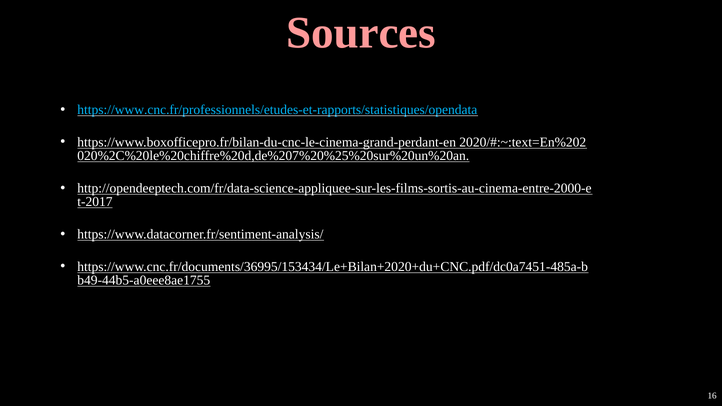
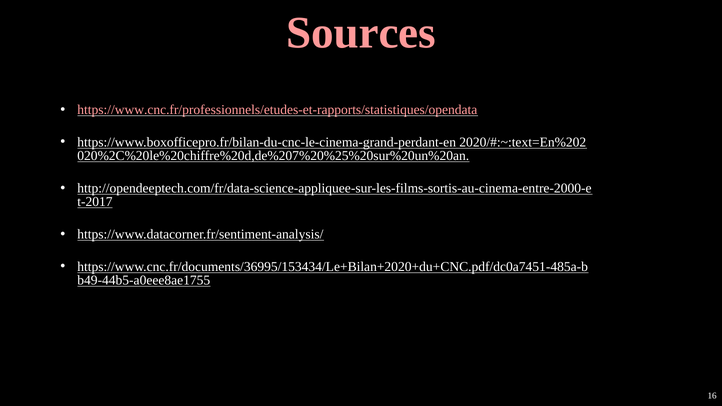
https://www.cnc.fr/professionnels/etudes-et-rapports/statistiques/opendata colour: light blue -> pink
